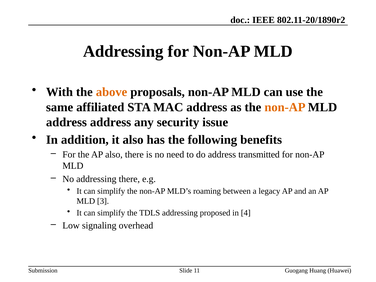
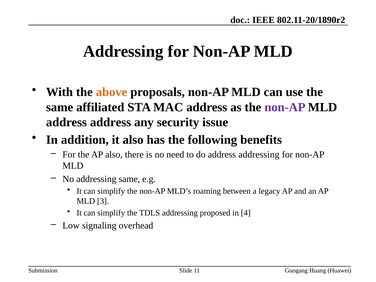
non-AP at (285, 107) colour: orange -> purple
address transmitted: transmitted -> addressing
addressing there: there -> same
